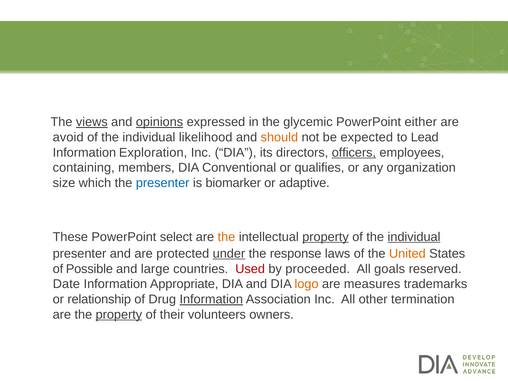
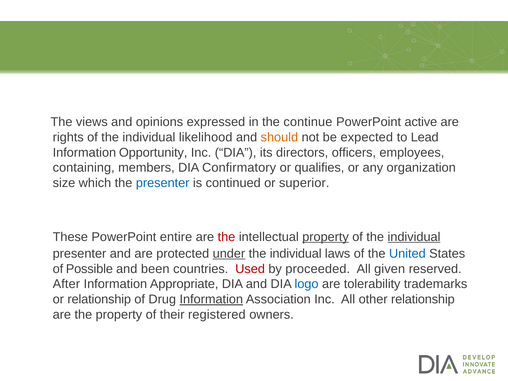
views underline: present -> none
opinions underline: present -> none
glycemic: glycemic -> continue
either: either -> active
avoid: avoid -> rights
Exploration: Exploration -> Opportunity
officers underline: present -> none
Conventional: Conventional -> Confirmatory
biomarker: biomarker -> continued
adaptive: adaptive -> superior
select: select -> entire
the at (226, 237) colour: orange -> red
response at (296, 254): response -> individual
United colour: orange -> blue
large: large -> been
goals: goals -> given
Date: Date -> After
logo colour: orange -> blue
measures: measures -> tolerability
other termination: termination -> relationship
property at (119, 315) underline: present -> none
volunteers: volunteers -> registered
